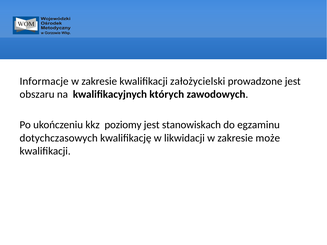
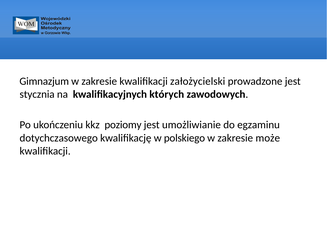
Informacje: Informacje -> Gimnazjum
obszaru: obszaru -> stycznia
stanowiskach: stanowiskach -> umożliwianie
dotychczasowych: dotychczasowych -> dotychczasowego
likwidacji: likwidacji -> polskiego
